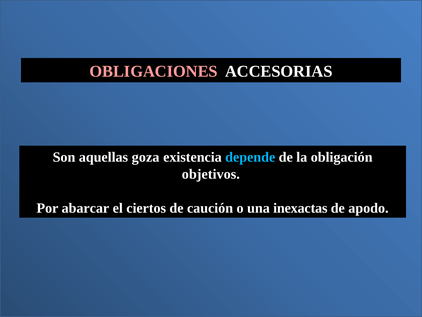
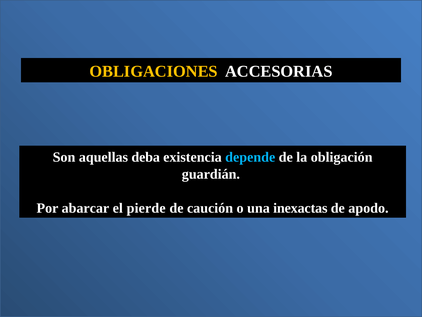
OBLIGACIONES colour: pink -> yellow
goza: goza -> deba
objetivos: objetivos -> guardián
ciertos: ciertos -> pierde
